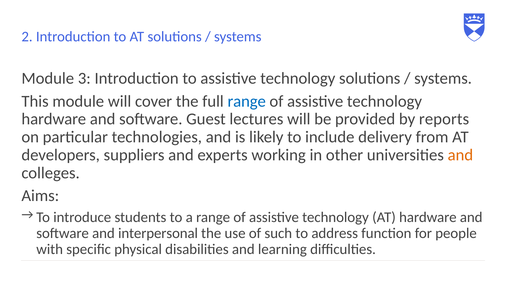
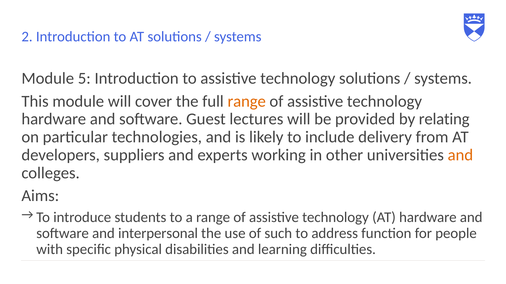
3: 3 -> 5
range at (247, 101) colour: blue -> orange
reports: reports -> relating
